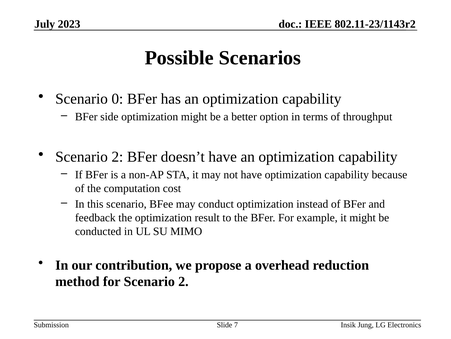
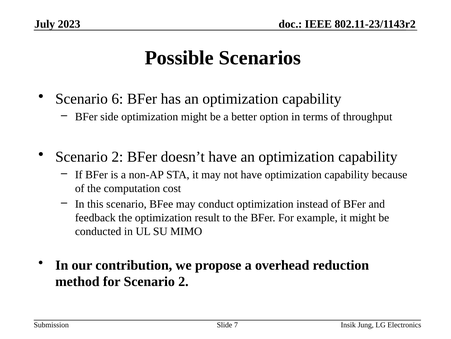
0: 0 -> 6
